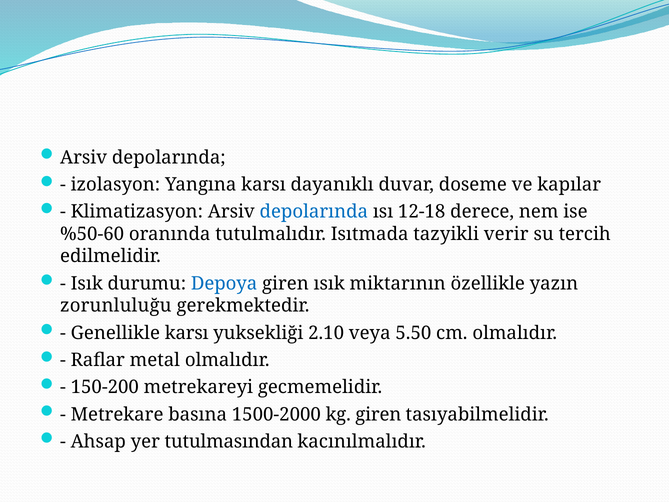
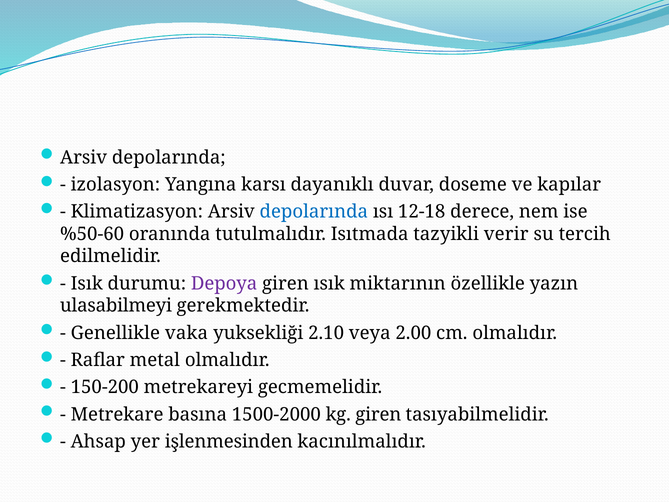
Depoya colour: blue -> purple
zorunluluğu: zorunluluğu -> ulasabilmeyi
Genellikle karsı: karsı -> vaka
5.50: 5.50 -> 2.00
tutulmasından: tutulmasından -> işlenmesinden
